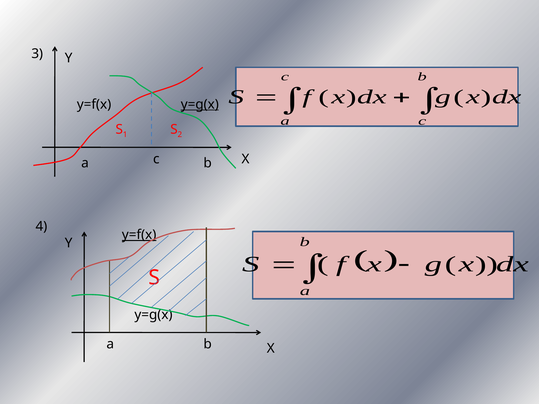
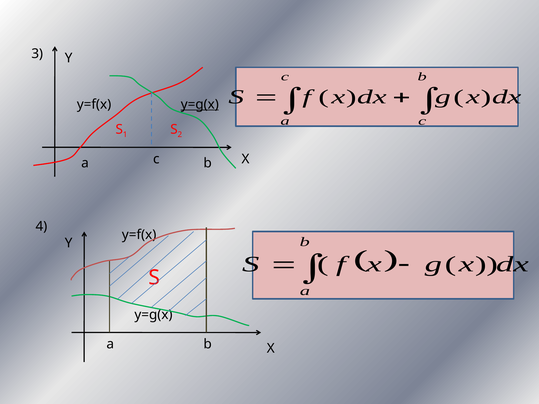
y=f(x at (139, 235) underline: present -> none
